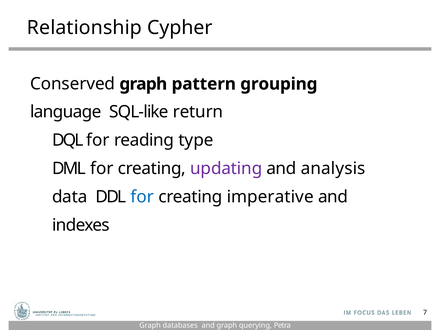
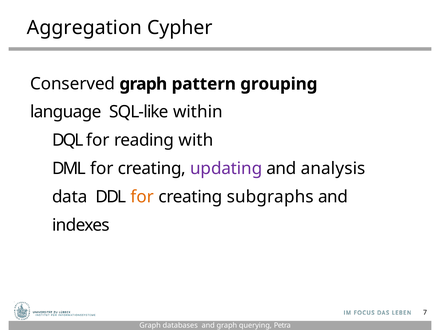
Relationship: Relationship -> Aggregation
return: return -> within
type: type -> with
for at (142, 197) colour: blue -> orange
imperative: imperative -> subgraphs
